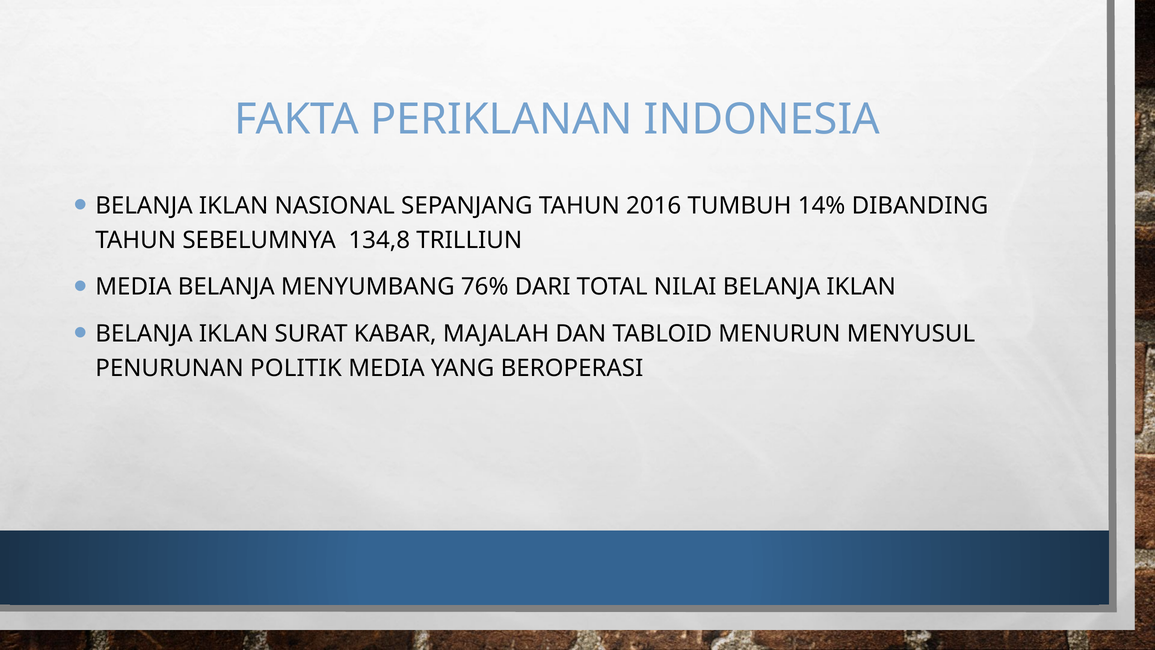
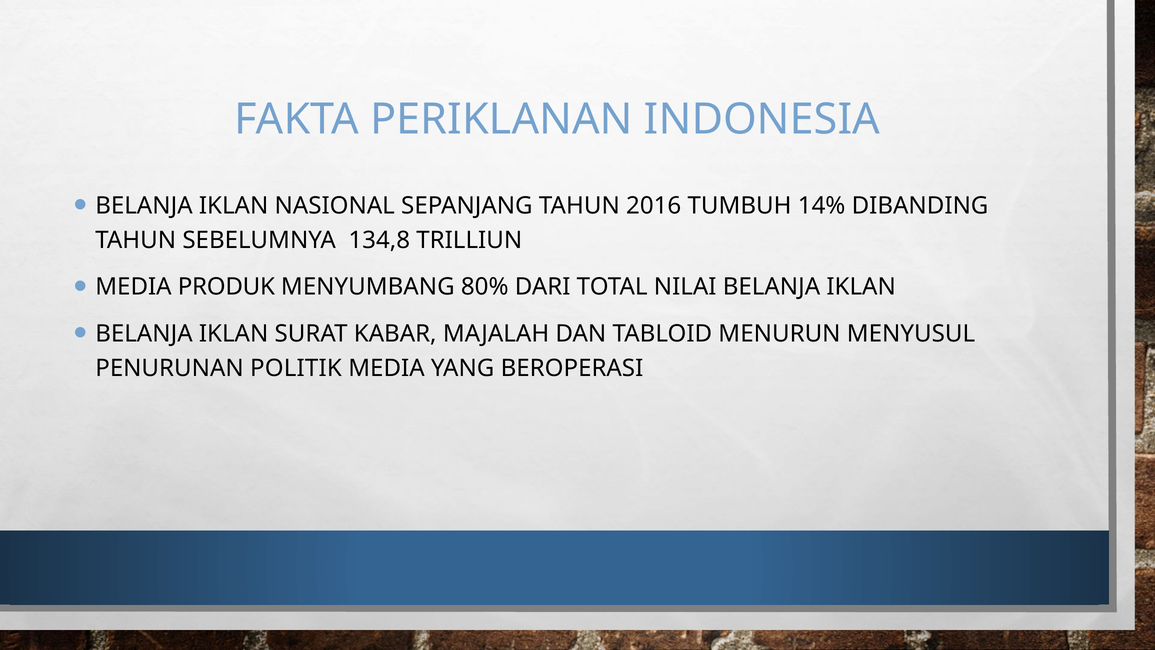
MEDIA BELANJA: BELANJA -> PRODUK
76%: 76% -> 80%
